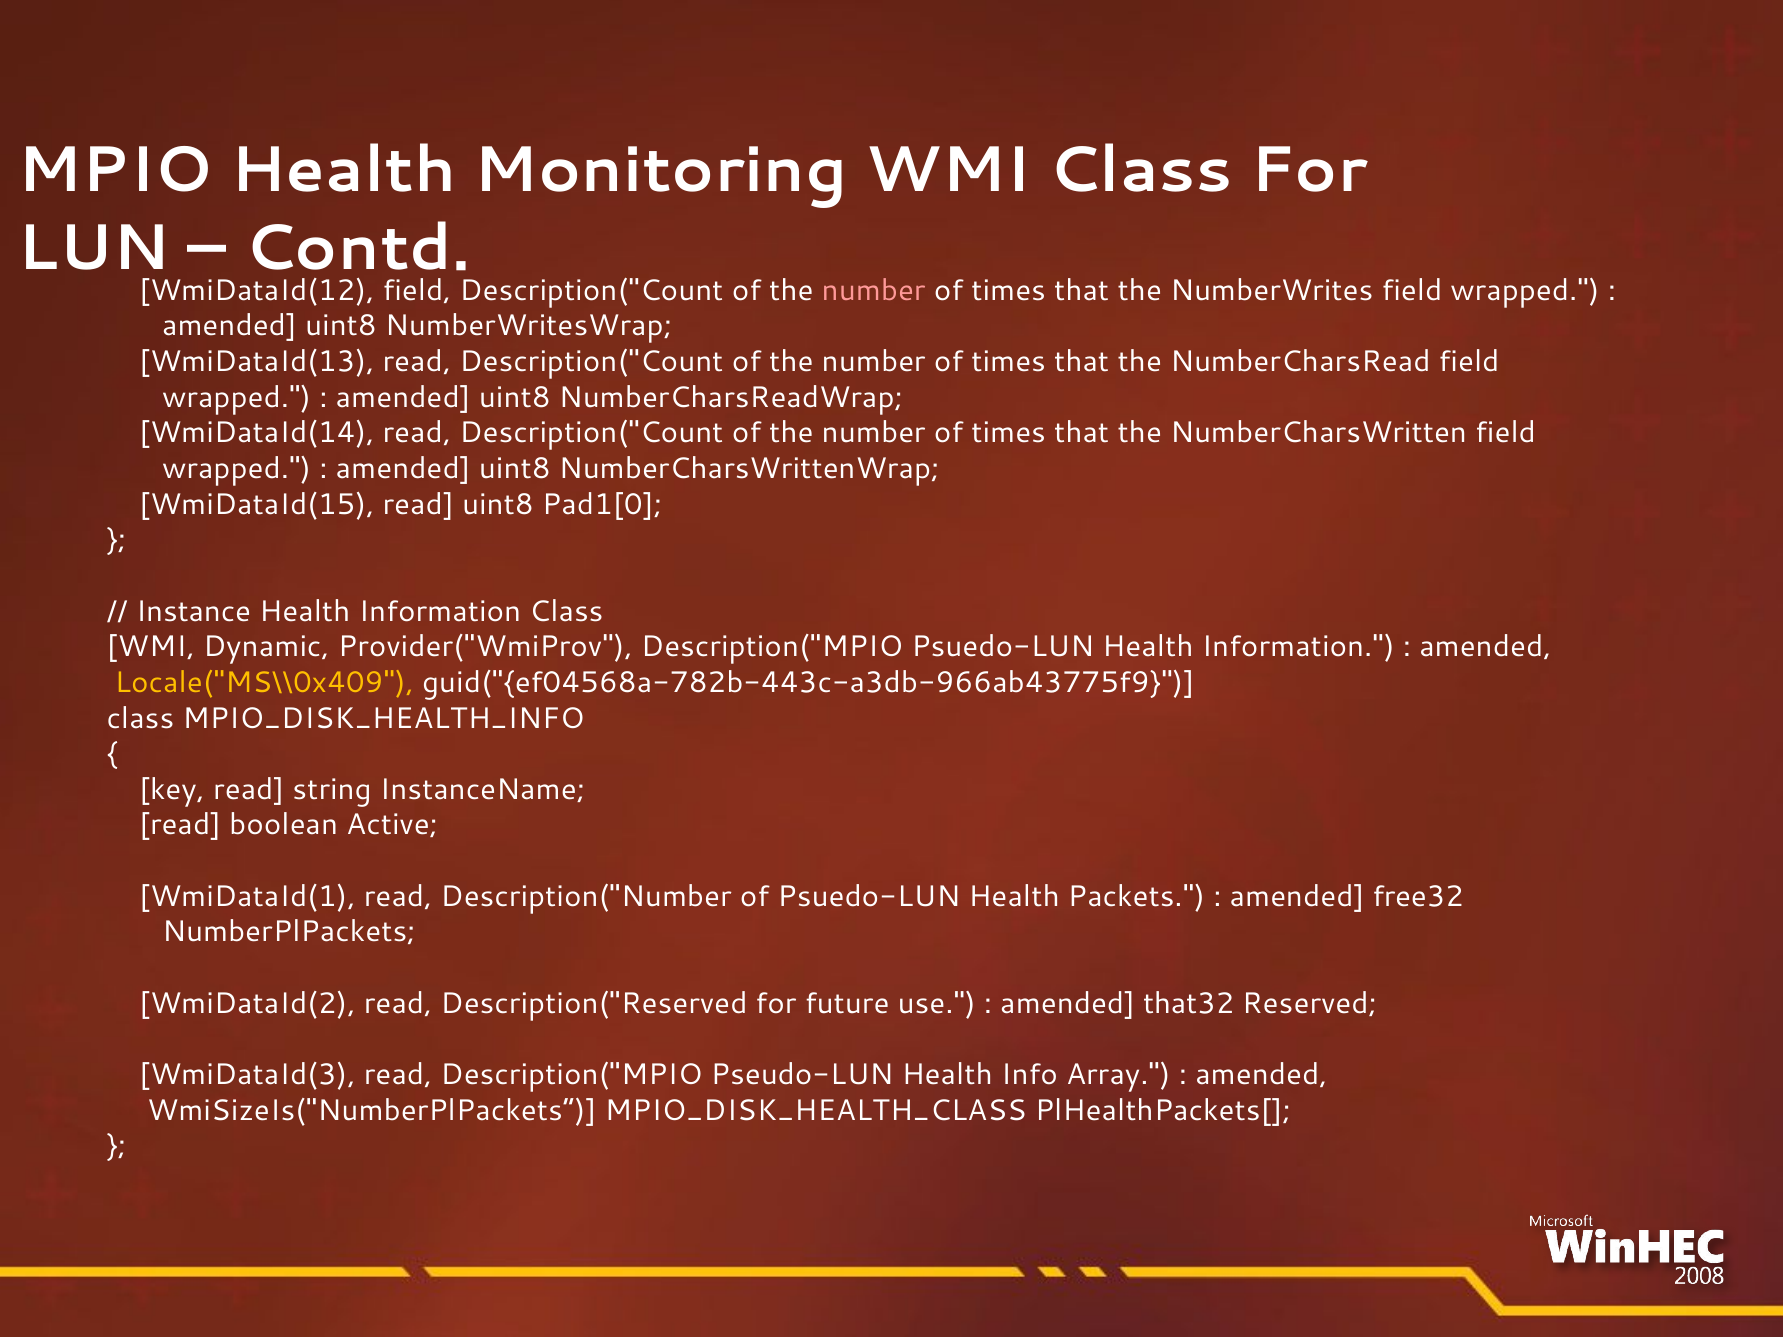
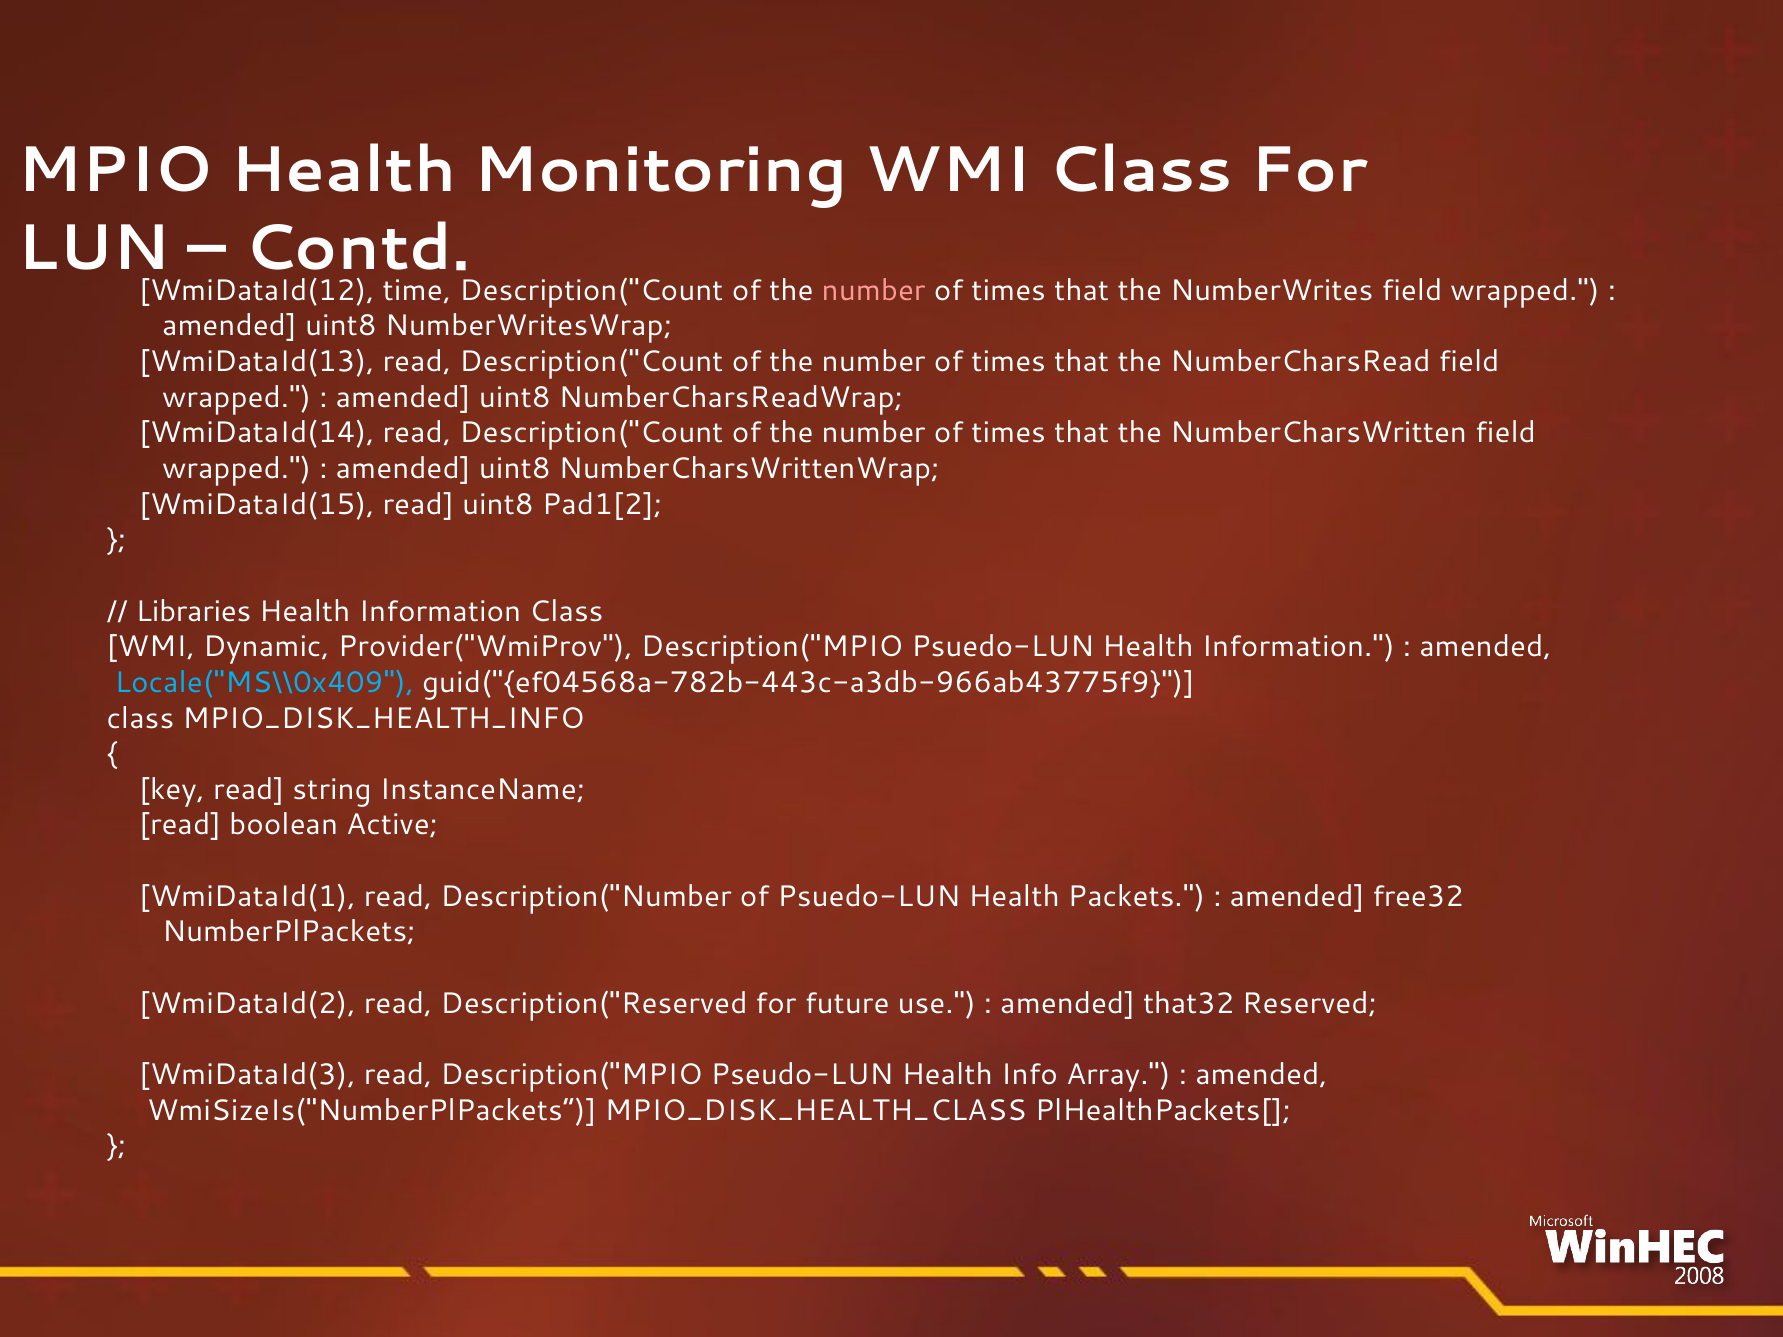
WmiDataId(12 field: field -> time
Pad1[0: Pad1[0 -> Pad1[2
Instance: Instance -> Libraries
Locale("MS\\0x409 colour: yellow -> light blue
